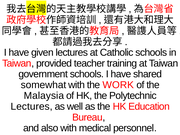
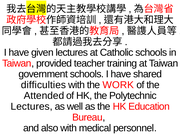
somewhat: somewhat -> difficulties
Malaysia: Malaysia -> Attended
